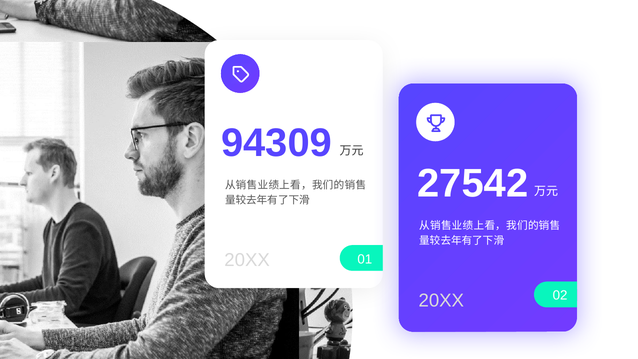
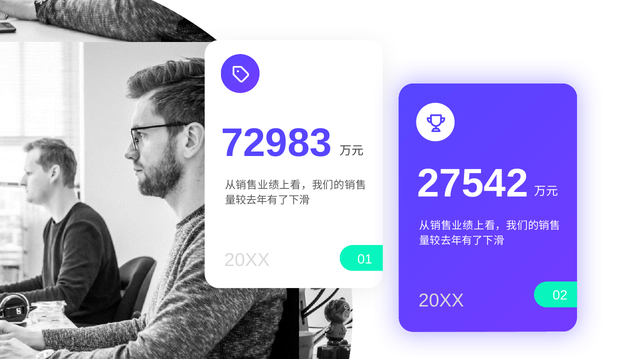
94309: 94309 -> 72983
